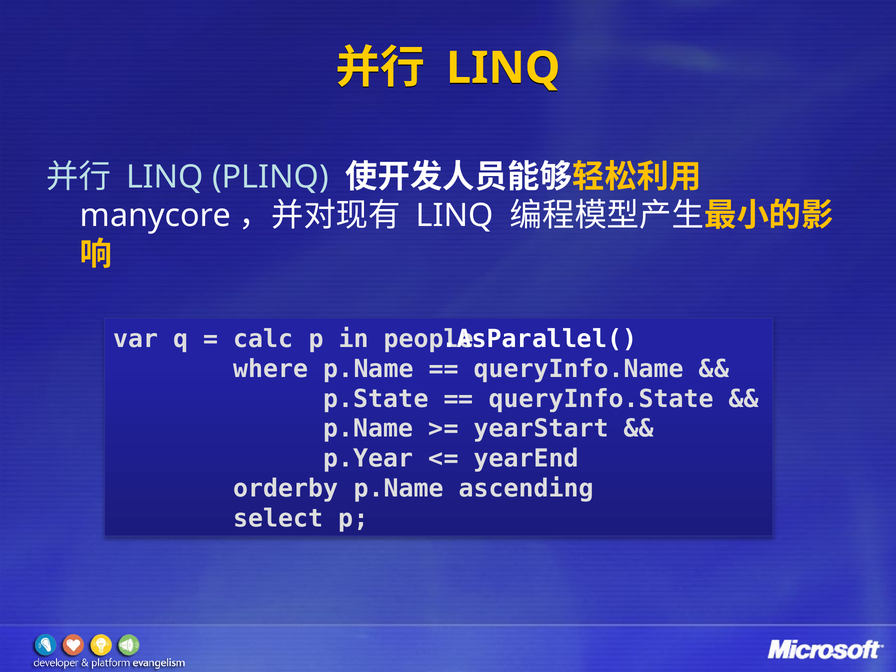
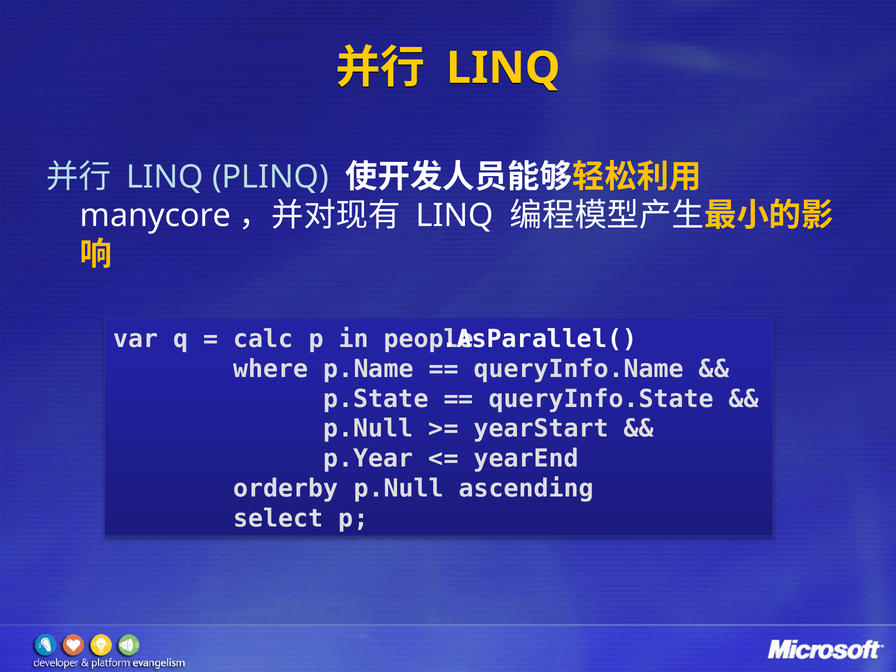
p.Name at (368, 429): p.Name -> p.Null
orderby p.Name: p.Name -> p.Null
